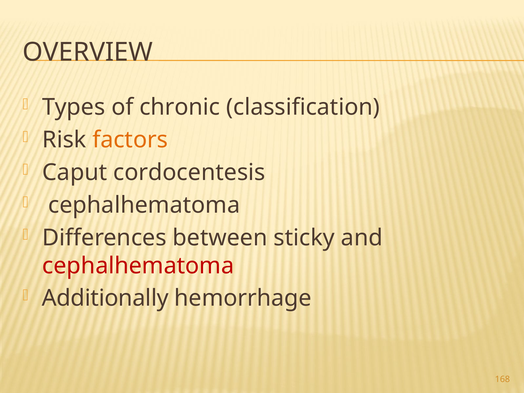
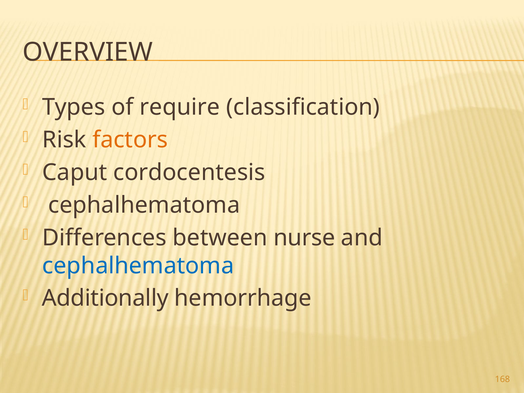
chronic: chronic -> require
sticky: sticky -> nurse
cephalhematoma at (138, 266) colour: red -> blue
